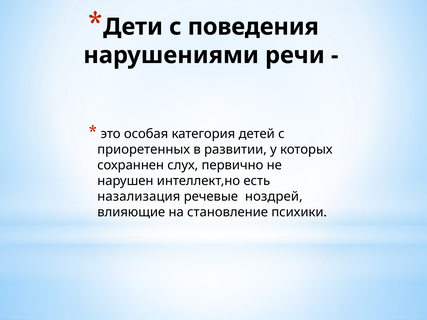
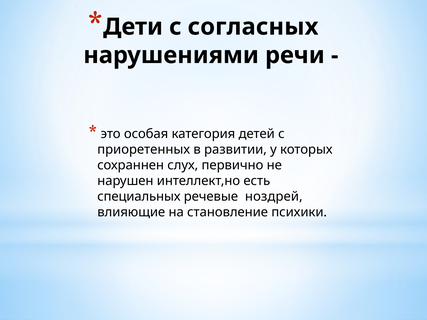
поведения: поведения -> согласных
назализация: назализация -> специальных
